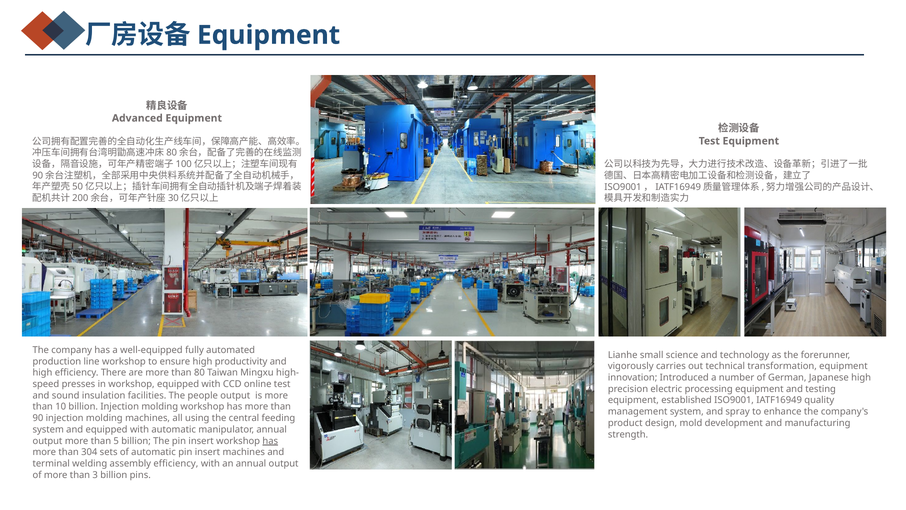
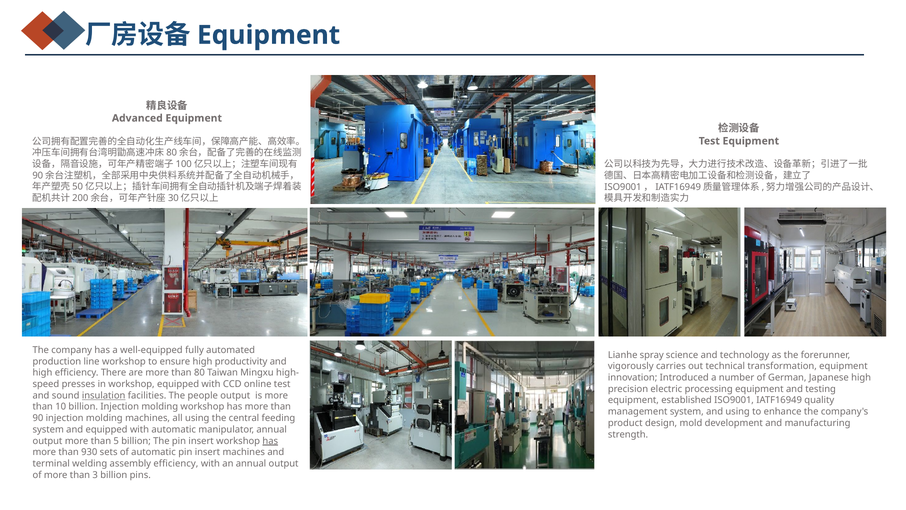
small: small -> spray
insulation underline: none -> present
and spray: spray -> using
304: 304 -> 930
